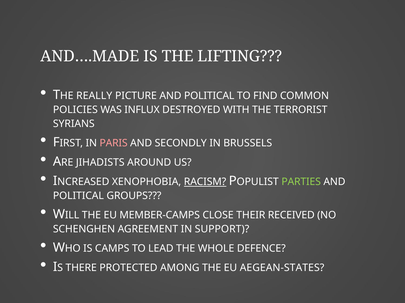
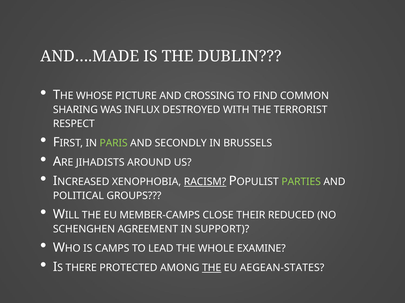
LIFTING: LIFTING -> DUBLIN
REALLY: REALLY -> WHOSE
PICTURE AND POLITICAL: POLITICAL -> CROSSING
POLICIES: POLICIES -> SHARING
SYRIANS: SYRIANS -> RESPECT
PARIS colour: pink -> light green
RECEIVED: RECEIVED -> REDUCED
DEFENCE: DEFENCE -> EXAMINE
THE at (212, 268) underline: none -> present
